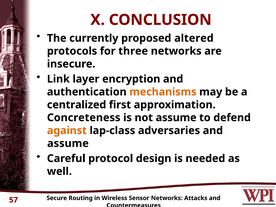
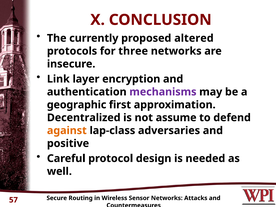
mechanisms colour: orange -> purple
centralized: centralized -> geographic
Concreteness: Concreteness -> Decentralized
assume at (68, 143): assume -> positive
